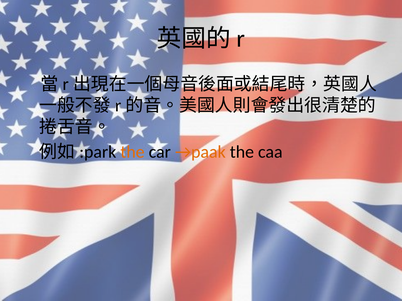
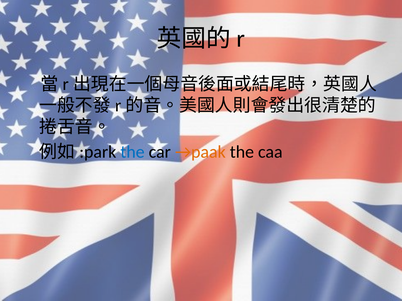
the at (132, 152) colour: orange -> blue
